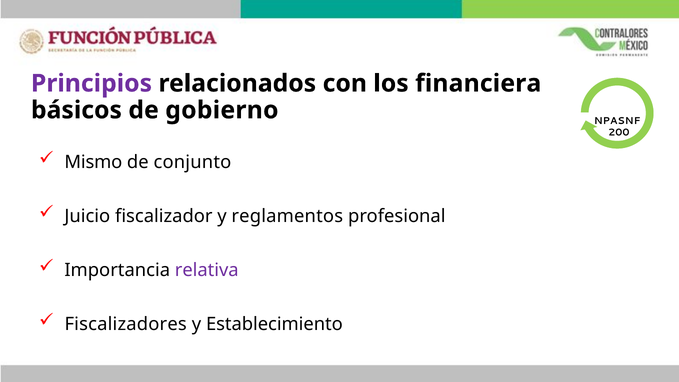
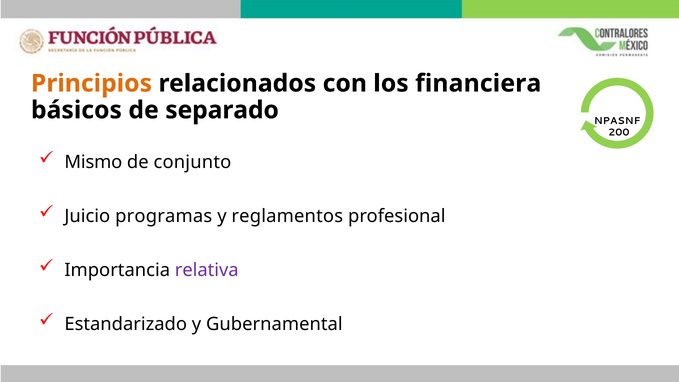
Principios colour: purple -> orange
gobierno: gobierno -> separado
fiscalizador: fiscalizador -> programas
Fiscalizadores: Fiscalizadores -> Estandarizado
Establecimiento: Establecimiento -> Gubernamental
